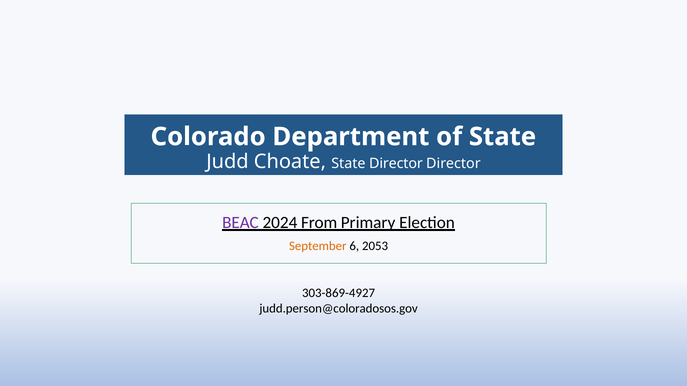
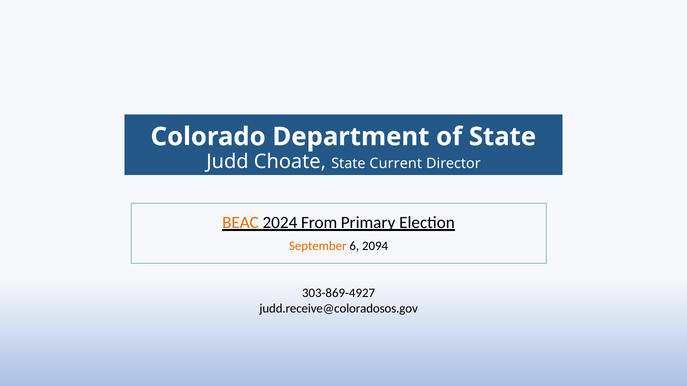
State Director: Director -> Current
BEAC colour: purple -> orange
2053: 2053 -> 2094
judd.person@coloradosos.gov: judd.person@coloradosos.gov -> judd.receive@coloradosos.gov
